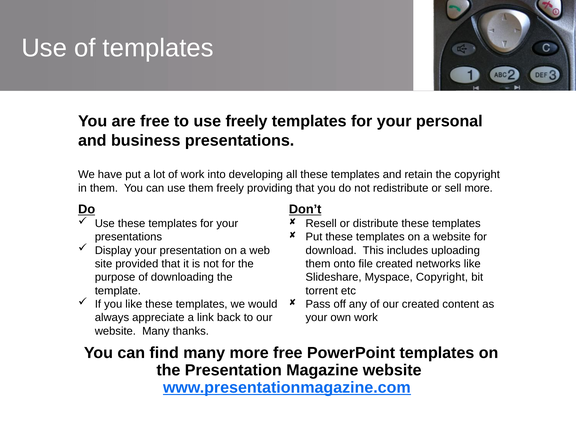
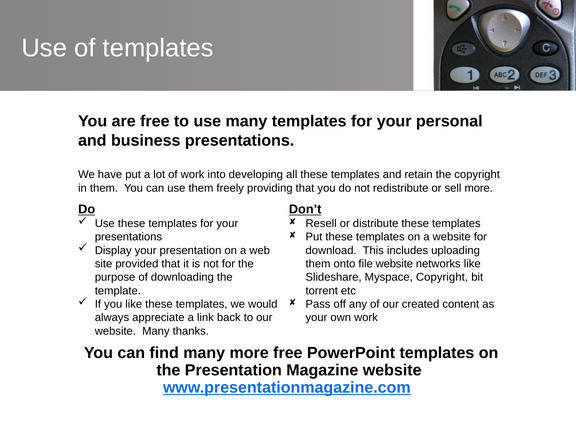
use freely: freely -> many
file created: created -> website
